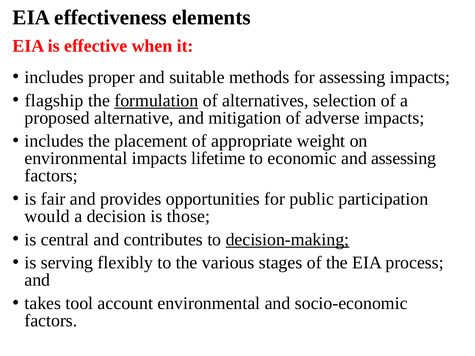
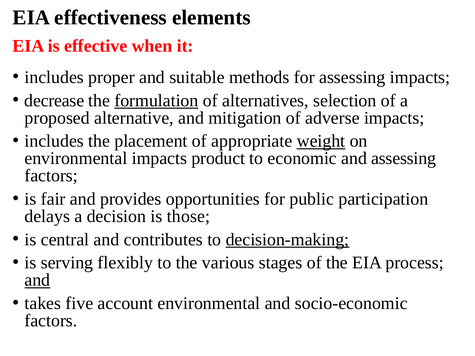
flagship: flagship -> decrease
weight underline: none -> present
lifetime: lifetime -> product
would: would -> delays
and at (37, 280) underline: none -> present
tool: tool -> five
